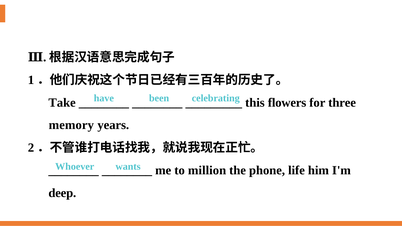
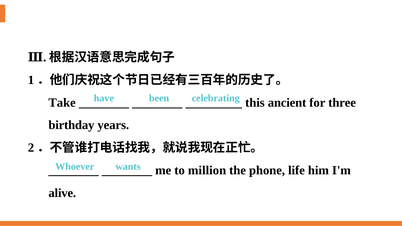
flowers: flowers -> ancient
memory: memory -> birthday
deep: deep -> alive
